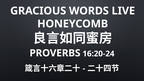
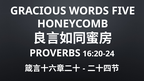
LIVE: LIVE -> FIVE
